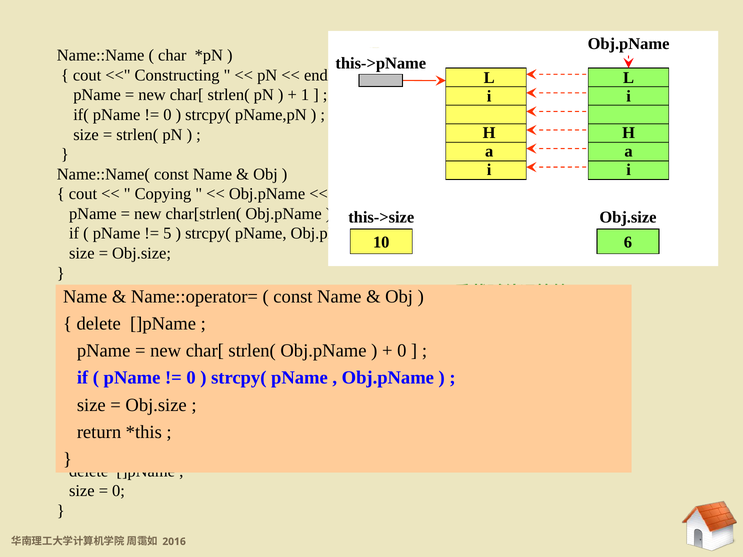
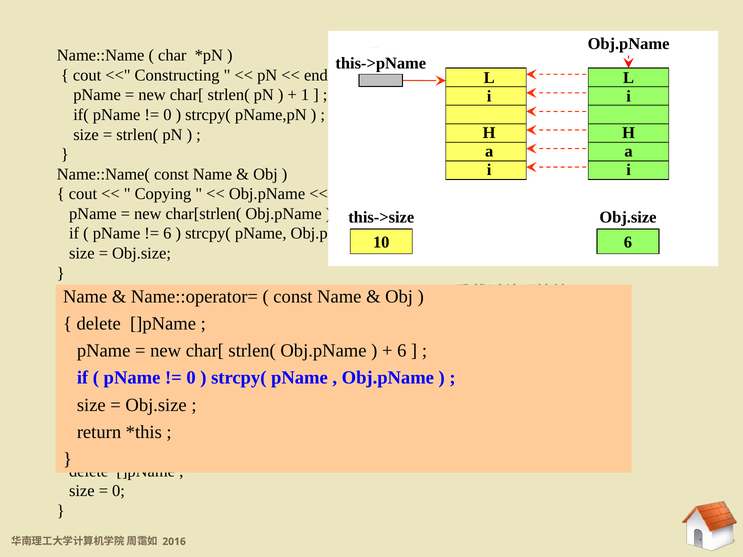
5 at (167, 234): 5 -> 6
0 at (402, 351): 0 -> 6
